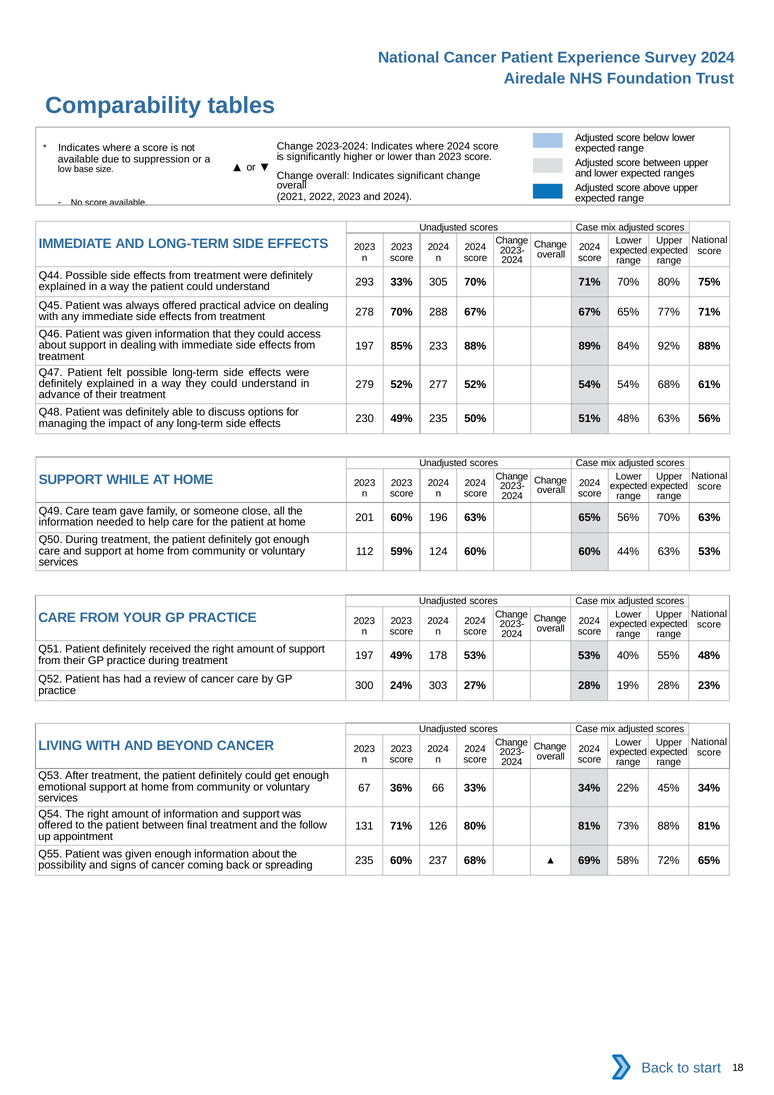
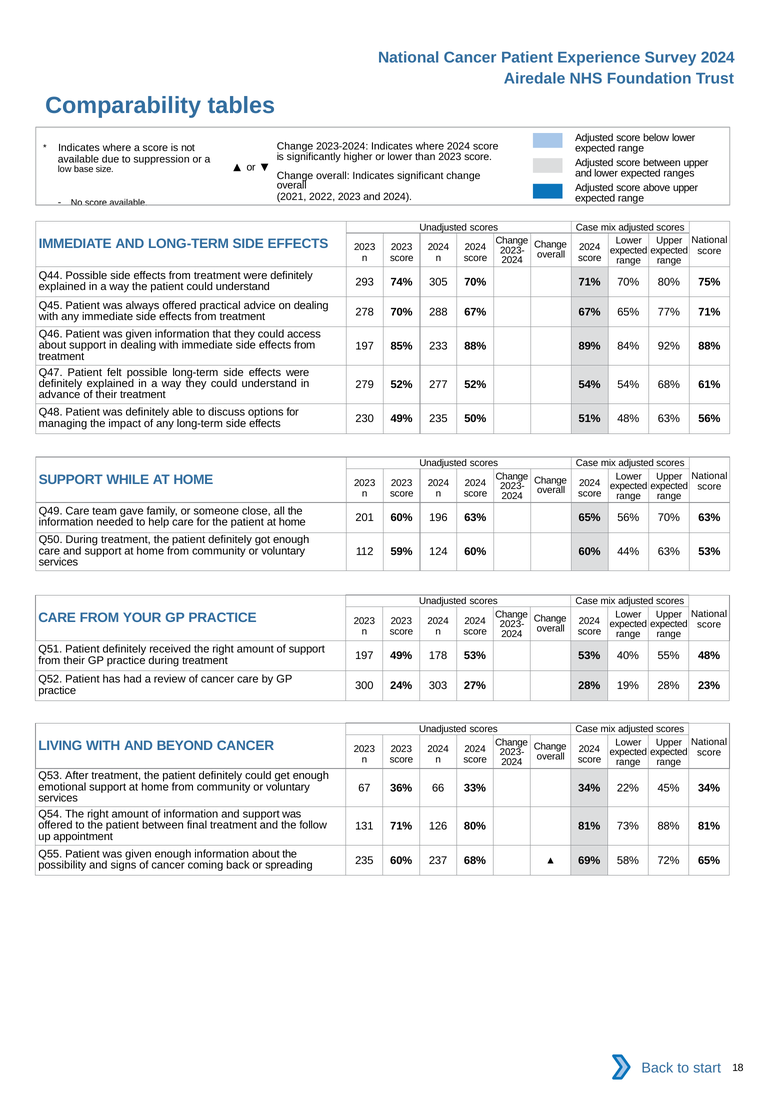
293 33%: 33% -> 74%
